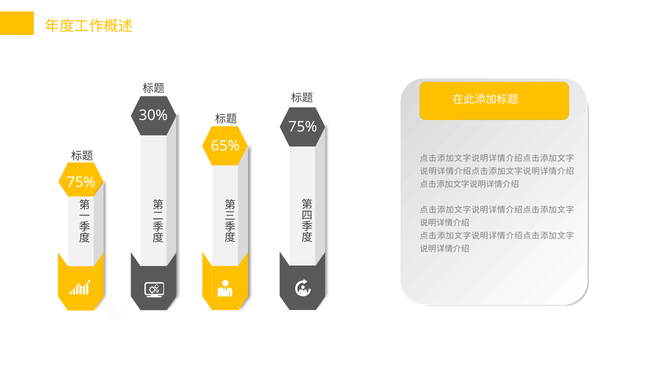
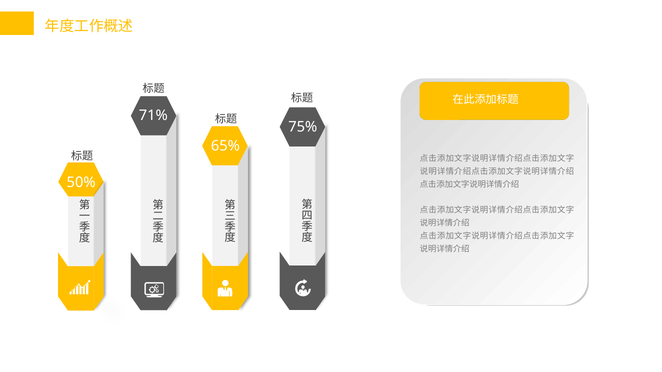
30%: 30% -> 71%
75% at (81, 183): 75% -> 50%
